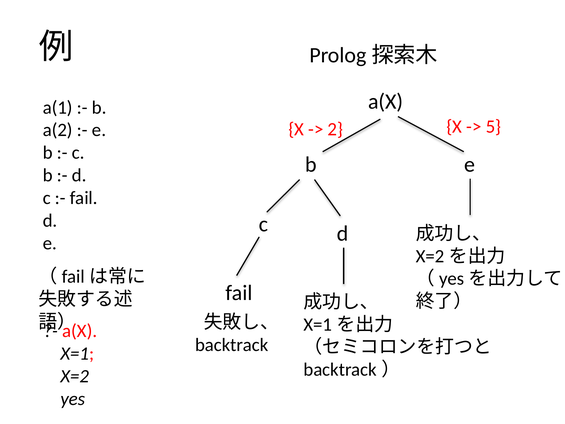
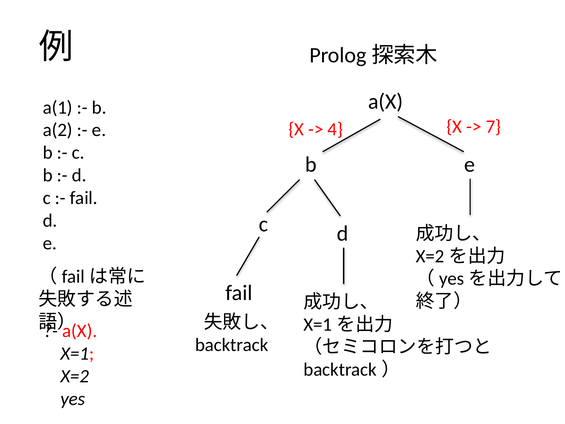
5: 5 -> 7
2: 2 -> 4
